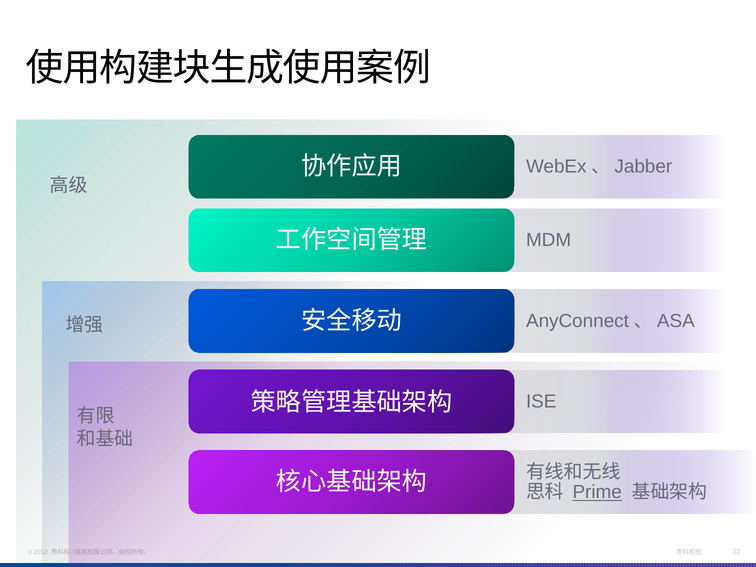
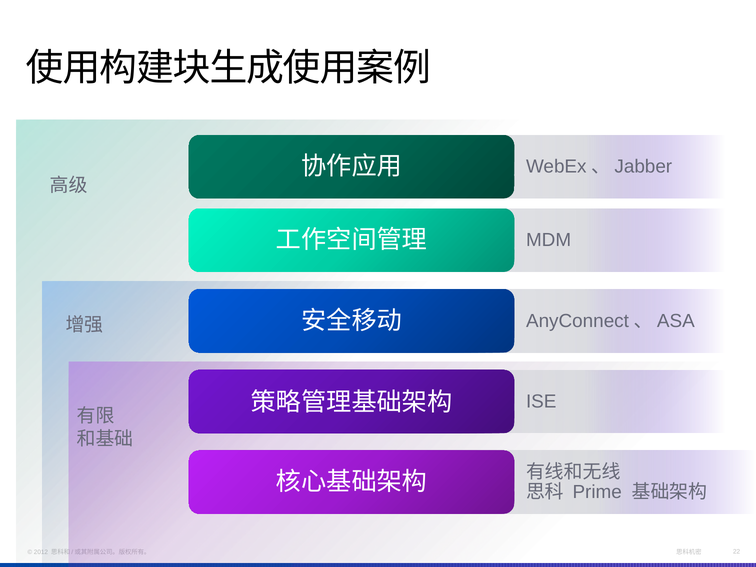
Prime underline: present -> none
